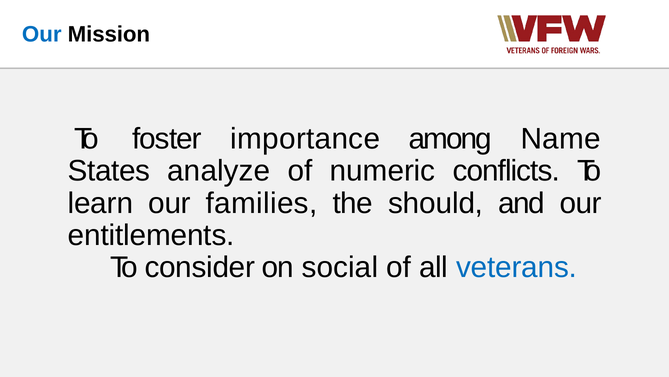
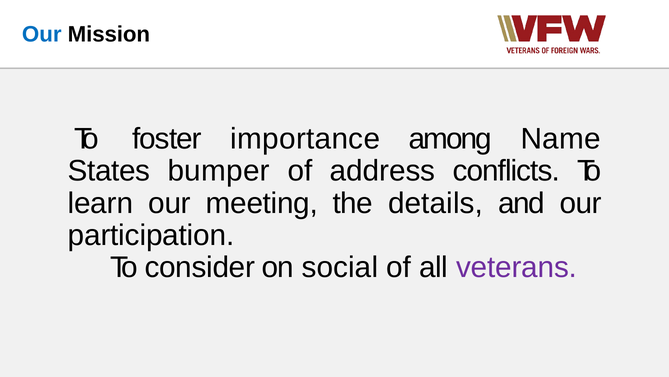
analyze: analyze -> bumper
numeric: numeric -> address
families: families -> meeting
should: should -> details
entitlements: entitlements -> participation
veterans colour: blue -> purple
